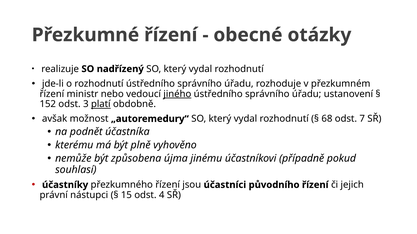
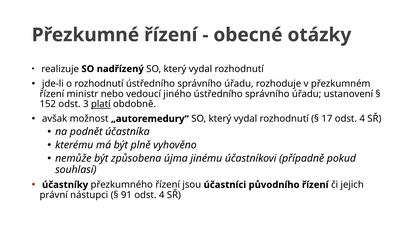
jiného underline: present -> none
68: 68 -> 17
7 at (362, 119): 7 -> 4
15: 15 -> 91
